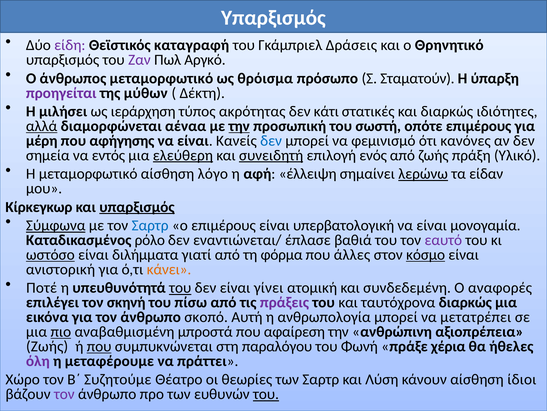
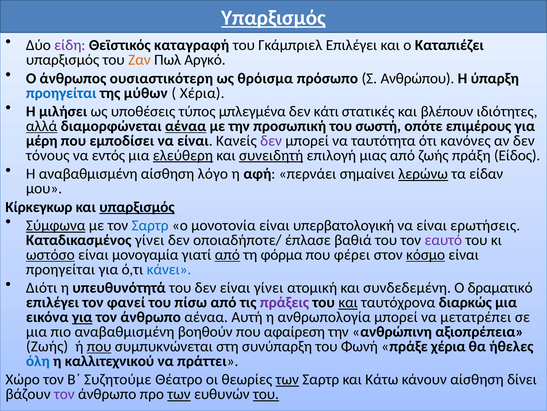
Υπαρξισμός at (274, 18) underline: none -> present
Γκάμπριελ Δράσεις: Δράσεις -> Επιλέγει
Θρηνητικό: Θρηνητικό -> Καταπιέζει
Ζαν colour: purple -> orange
άνθρωπος μεταμορφωτικό: μεταμορφωτικό -> ουσιαστικότερη
Σταματούν: Σταματούν -> Ανθρώπου
προηγείται at (61, 93) colour: purple -> blue
Δέκτη at (202, 93): Δέκτη -> Χέρια
ιεράρχηση: ιεράρχηση -> υποθέσεις
ακρότητας: ακρότητας -> μπλεγμένα
και διαρκώς: διαρκώς -> βλέπουν
αέναα at (186, 126) underline: none -> present
την at (239, 126) underline: present -> none
αφήγησης: αφήγησης -> εμποδίσει
δεν at (271, 140) colour: blue -> purple
φεμινισμό: φεμινισμό -> ταυτότητα
σημεία: σημεία -> τόνους
ενός: ενός -> μιας
Υλικό: Υλικό -> Είδος
Η μεταμορφωτικό: μεταμορφωτικό -> αναβαθμισμένη
έλλειψη: έλλειψη -> περνάει
ο επιμέρους: επιμέρους -> μονοτονία
μονογαμία: μονογαμία -> ερωτήσεις
Καταδικασμένος ρόλο: ρόλο -> γίνει
εναντιώνεται/: εναντιώνεται/ -> οποιαδήποτε/
διλήμματα: διλήμματα -> μονογαμία
από at (227, 254) underline: none -> present
άλλες: άλλες -> φέρει
ανιστορική at (61, 269): ανιστορική -> προηγείται
κάνει colour: orange -> blue
Ποτέ: Ποτέ -> Διότι
του at (180, 287) underline: present -> none
αναφορές: αναφορές -> δραματικό
σκηνή: σκηνή -> φανεί
και at (348, 302) underline: none -> present
για at (82, 317) underline: none -> present
άνθρωπο σκοπό: σκοπό -> αέναα
πιο underline: present -> none
μπροστά: μπροστά -> βοηθούν
παραλόγου: παραλόγου -> συνύπαρξη
όλη colour: purple -> blue
μεταφέρουμε: μεταφέρουμε -> καλλιτεχνικού
των at (287, 379) underline: none -> present
Λύση: Λύση -> Κάτω
ίδιοι: ίδιοι -> δίνει
των at (179, 393) underline: none -> present
